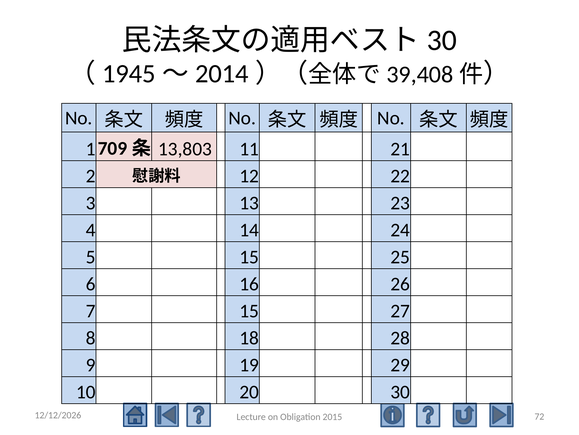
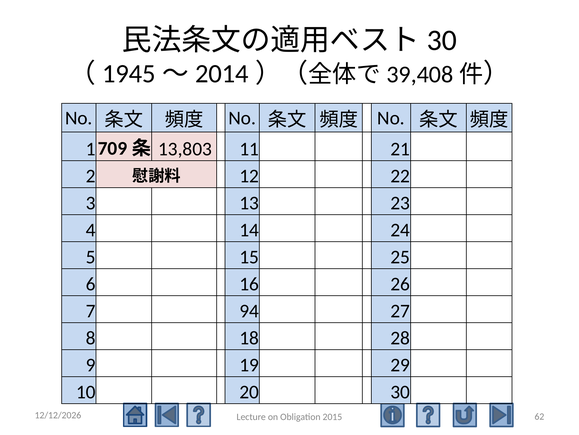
7 15: 15 -> 94
72: 72 -> 62
